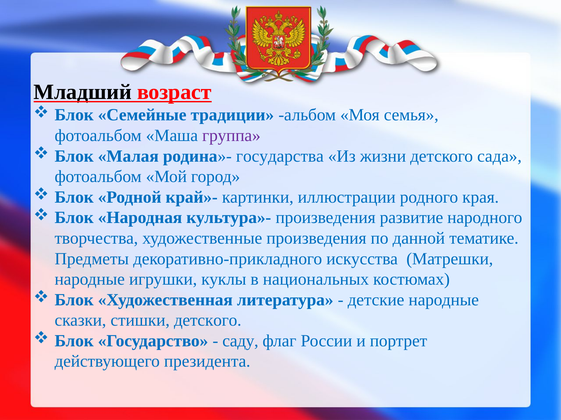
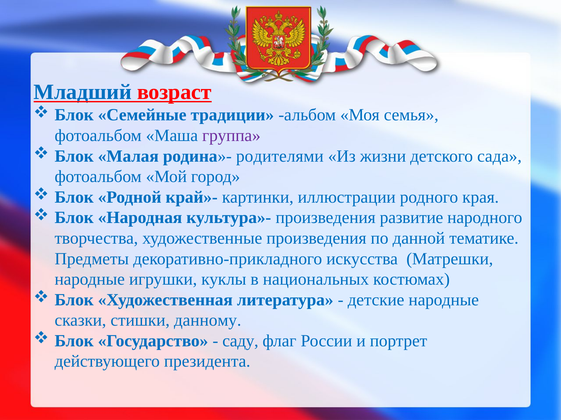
Младший colour: black -> blue
государства: государства -> родителями
стишки детского: детского -> данному
